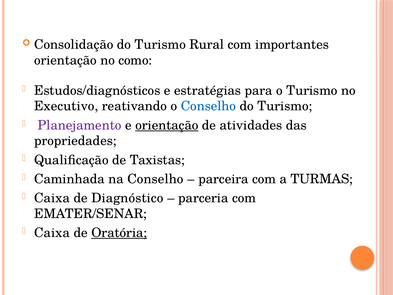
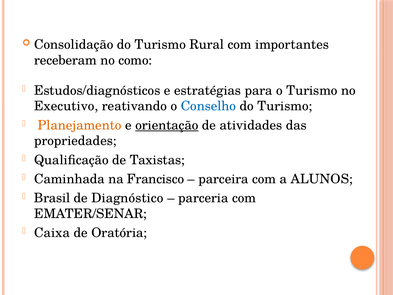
orientação at (65, 60): orientação -> receberam
Planejamento colour: purple -> orange
na Conselho: Conselho -> Francisco
TURMAS: TURMAS -> ALUNOS
Caixa at (52, 198): Caixa -> Brasil
Oratória underline: present -> none
